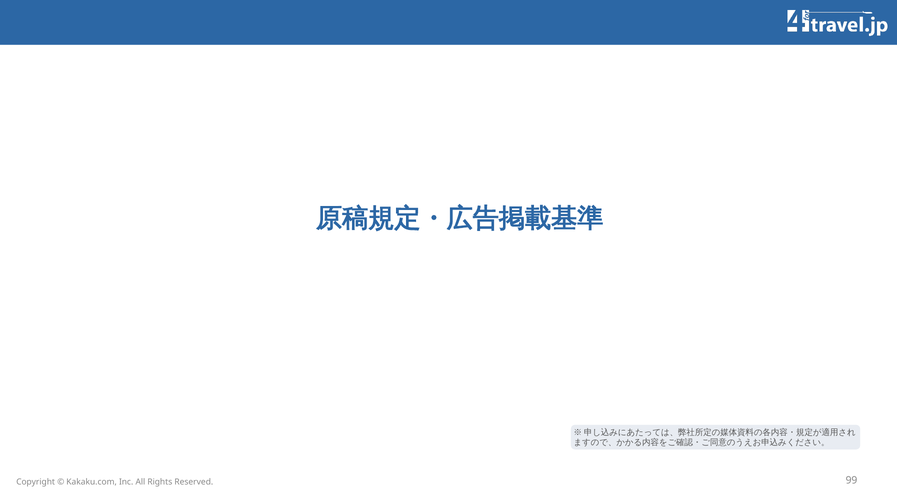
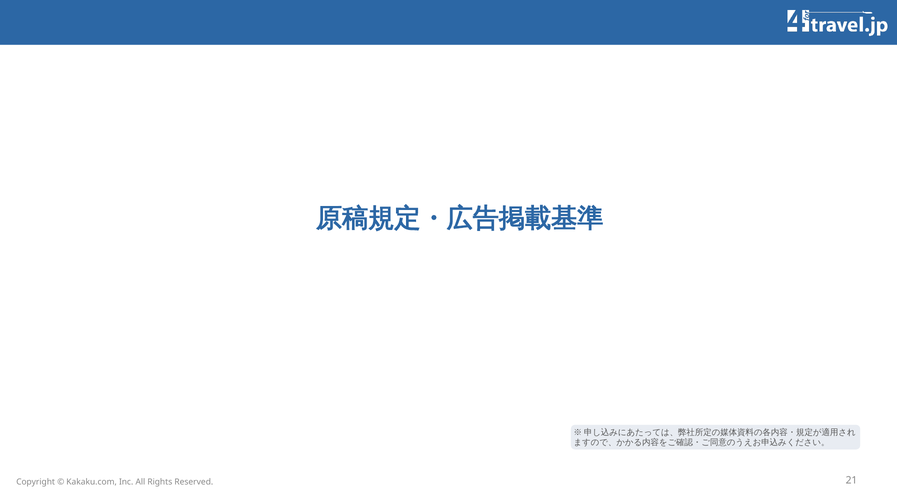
99: 99 -> 21
